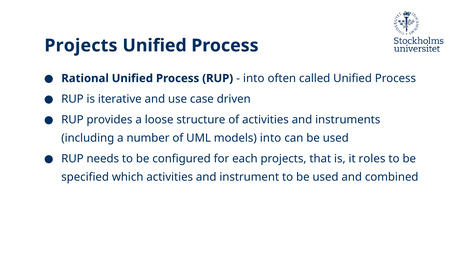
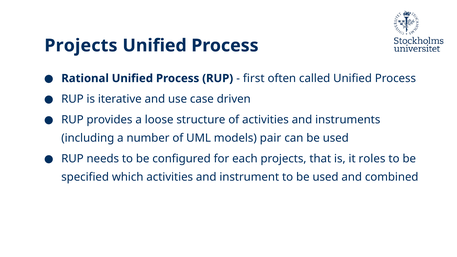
into at (254, 78): into -> first
models into: into -> pair
